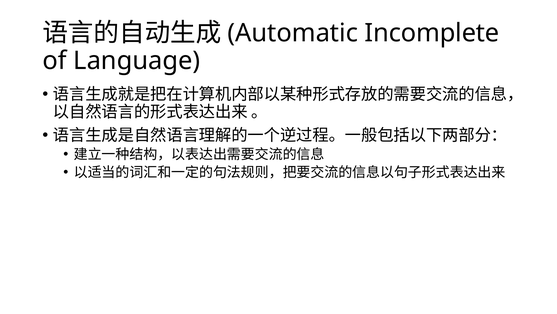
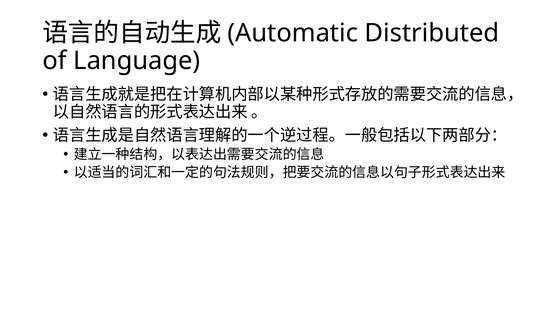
Incomplete: Incomplete -> Distributed
